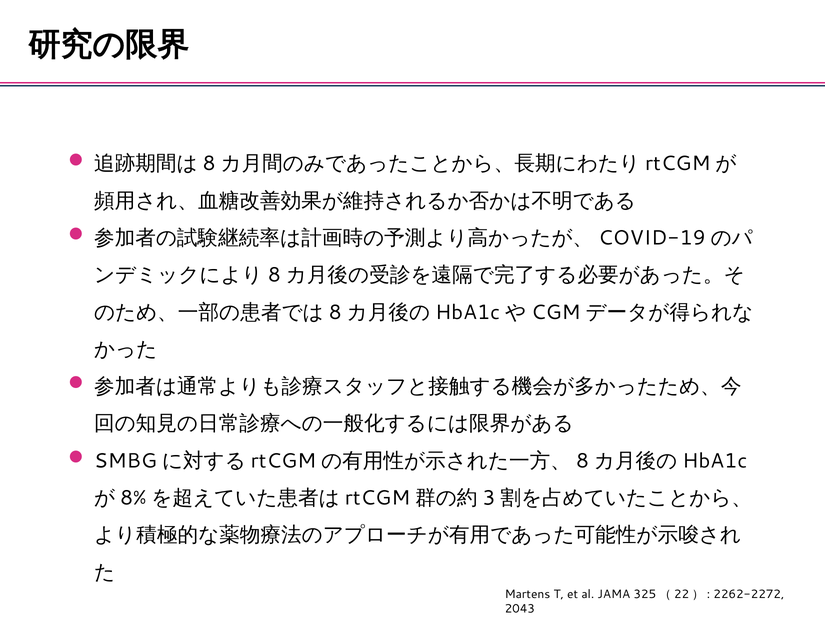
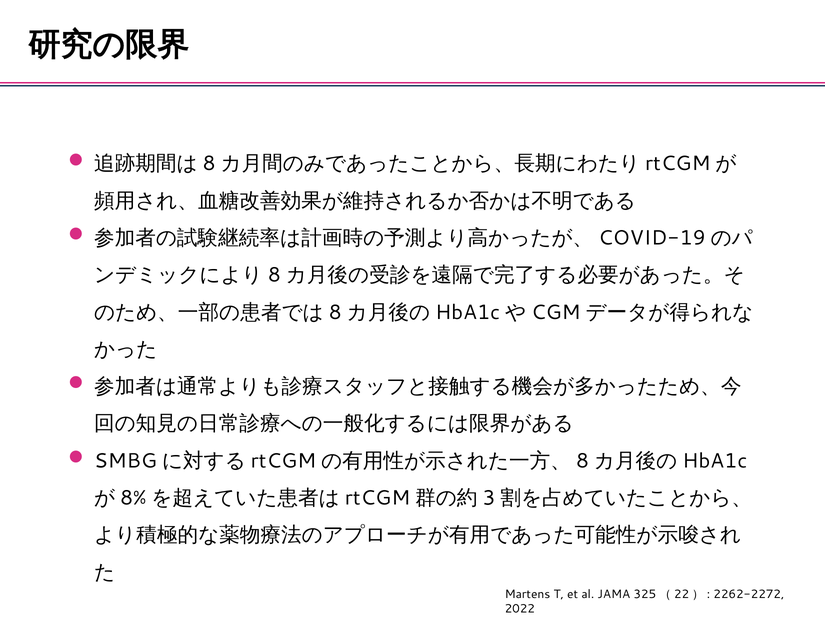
2043: 2043 -> 2022
